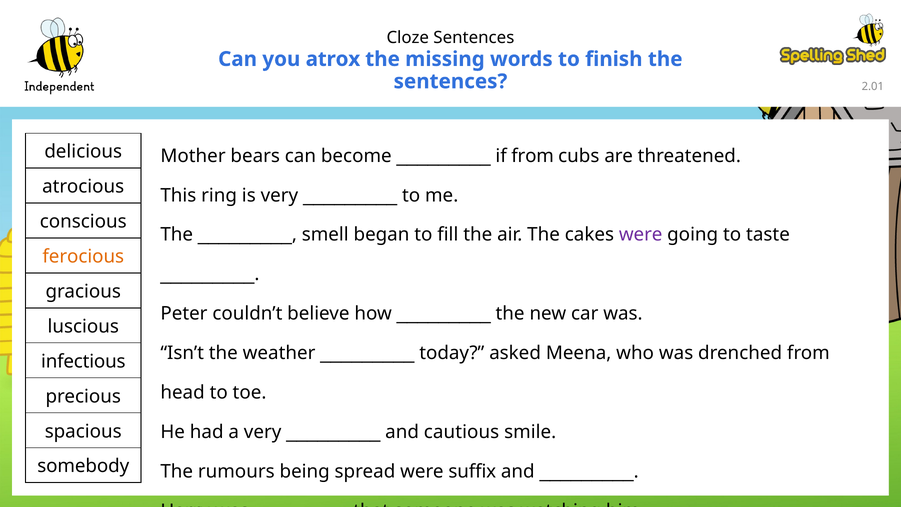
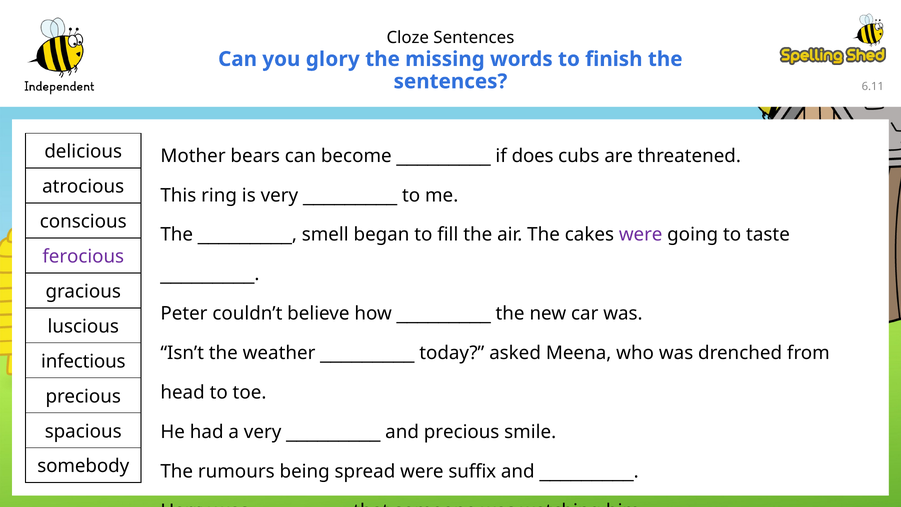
atrox: atrox -> glory
2.01: 2.01 -> 6.11
if from: from -> does
ferocious colour: orange -> purple
and cautious: cautious -> precious
